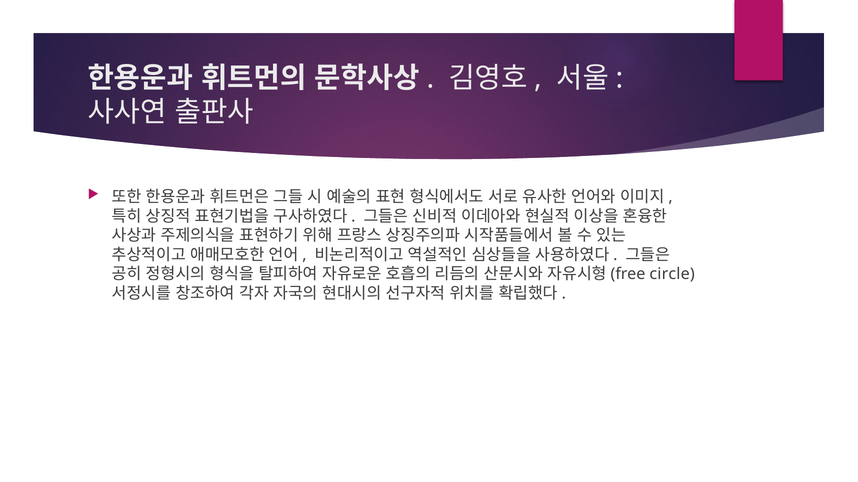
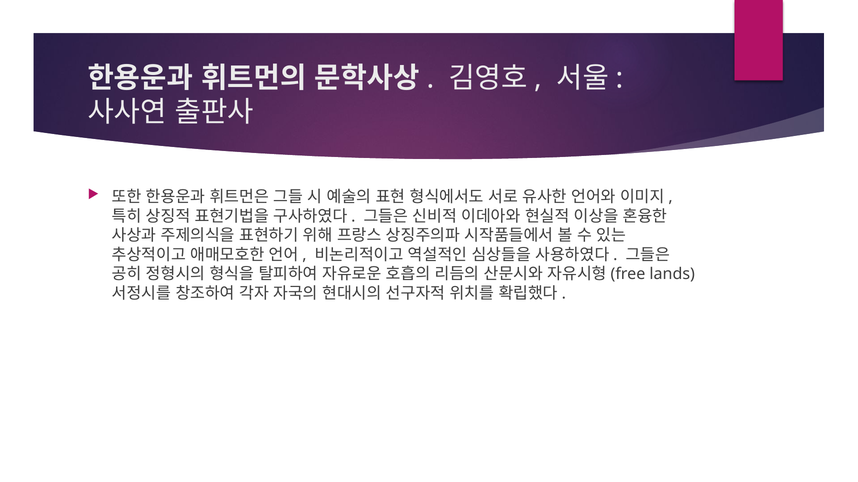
circle: circle -> lands
